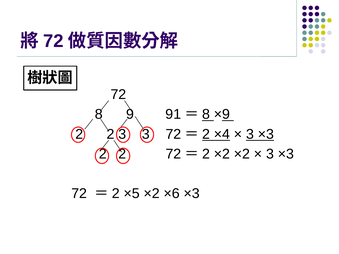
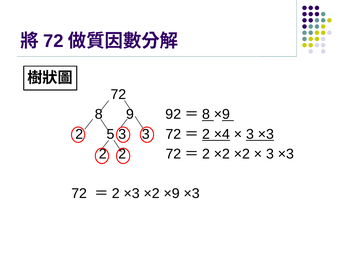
91: 91 -> 92
2 at (111, 134): 2 -> 5
2 ×5: ×5 -> ×3
×2 ×6: ×6 -> ×9
